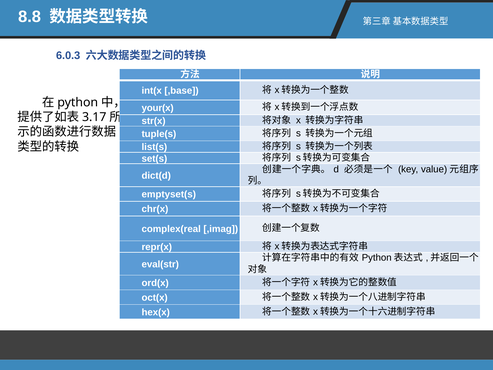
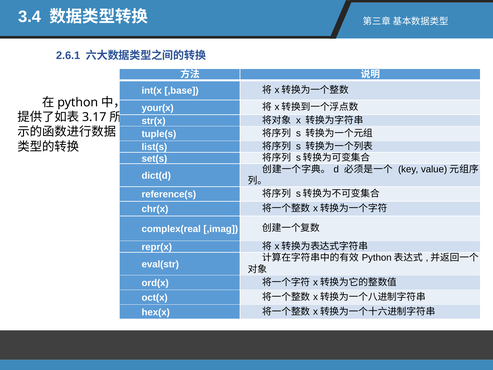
8.8: 8.8 -> 3.4
6.0.3: 6.0.3 -> 2.6.1
emptyset(s: emptyset(s -> reference(s
